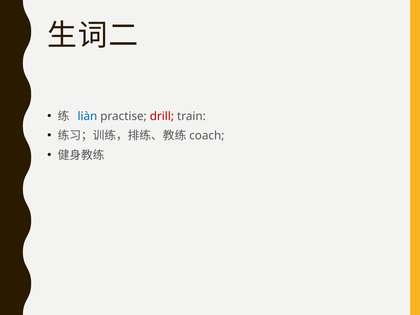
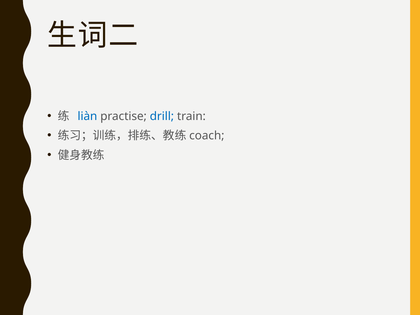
drill colour: red -> blue
